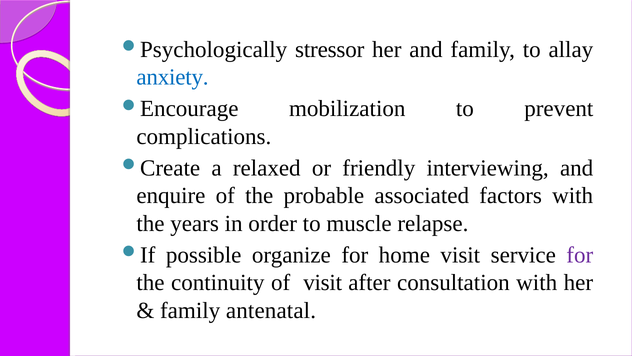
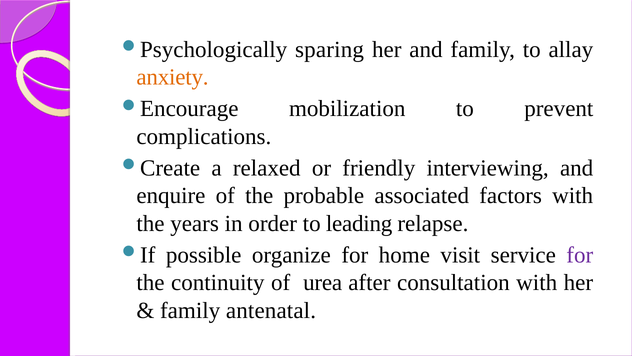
stressor: stressor -> sparing
anxiety colour: blue -> orange
muscle: muscle -> leading
of visit: visit -> urea
